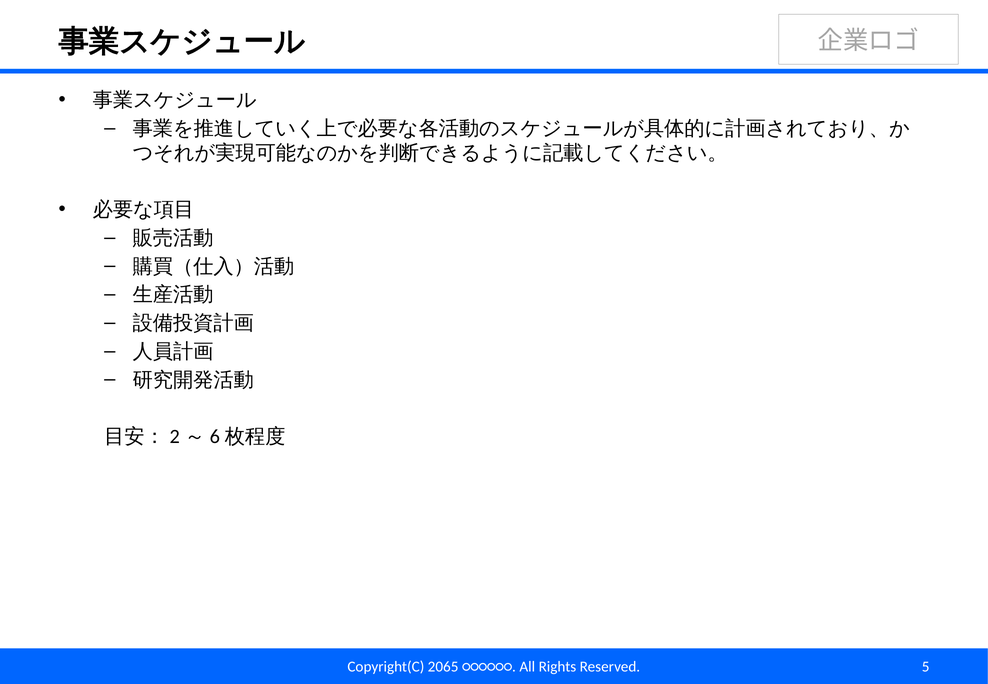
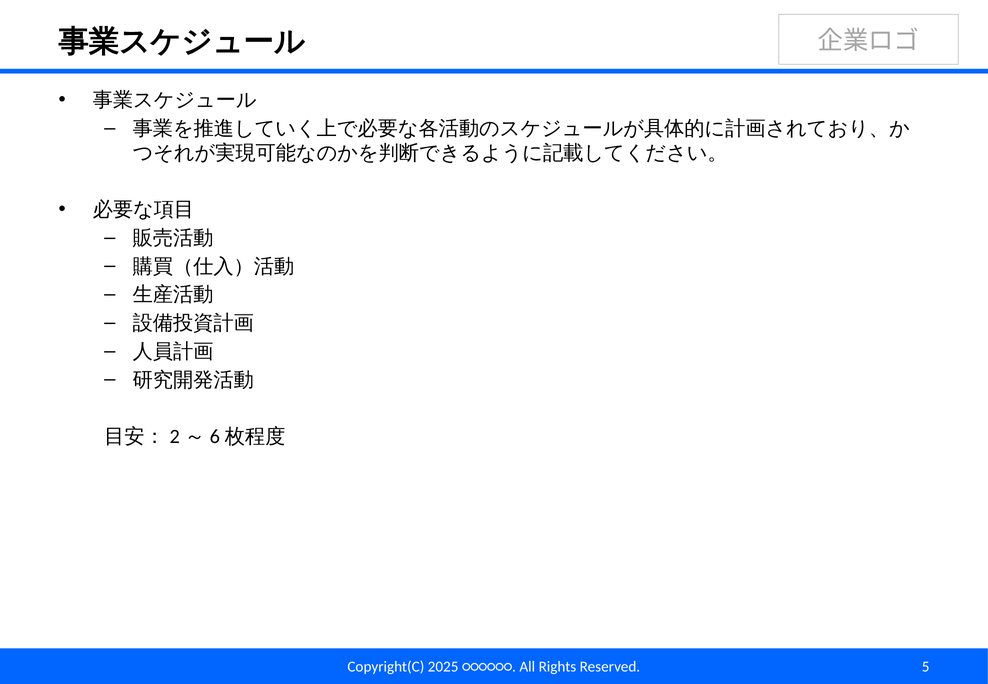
2065: 2065 -> 2025
